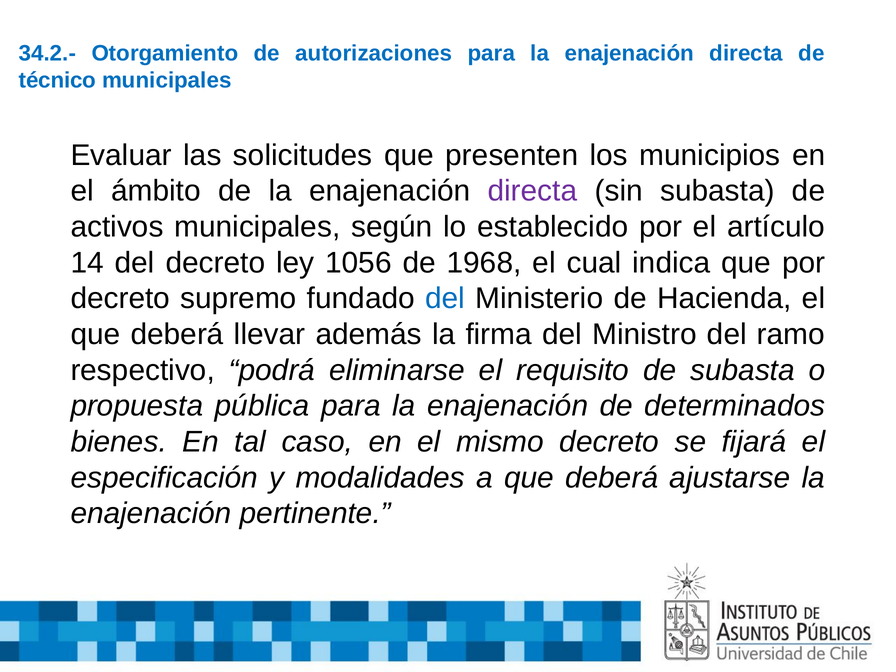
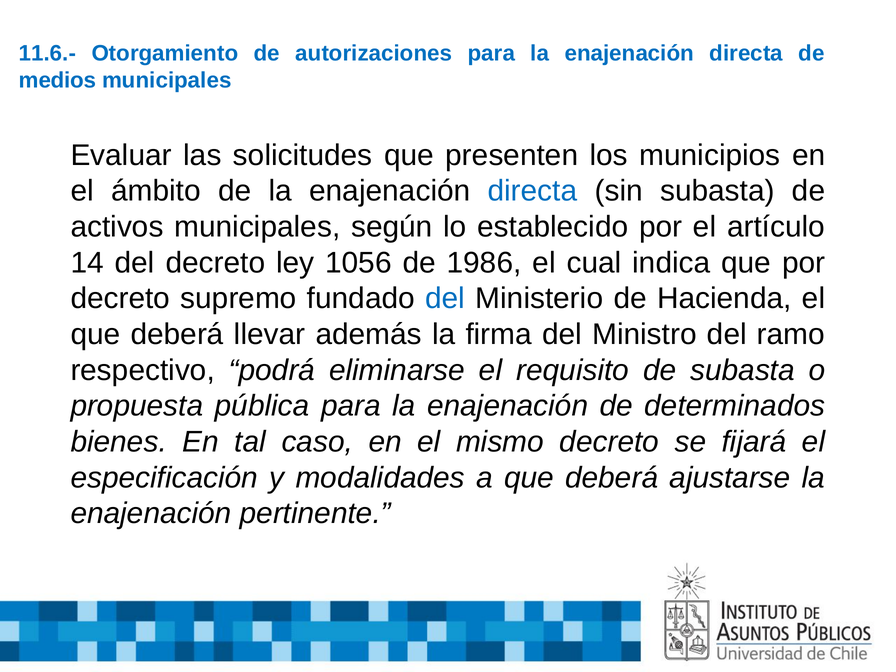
34.2.-: 34.2.- -> 11.6.-
técnico: técnico -> medios
directa at (532, 191) colour: purple -> blue
1968: 1968 -> 1986
